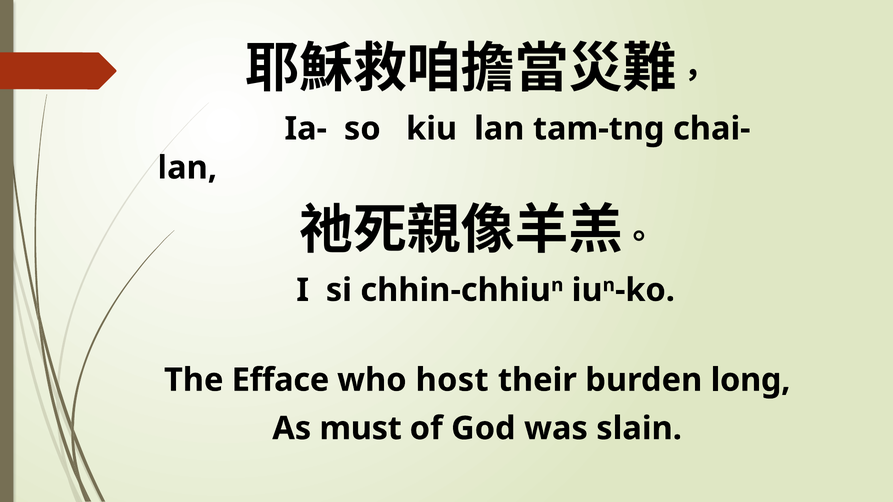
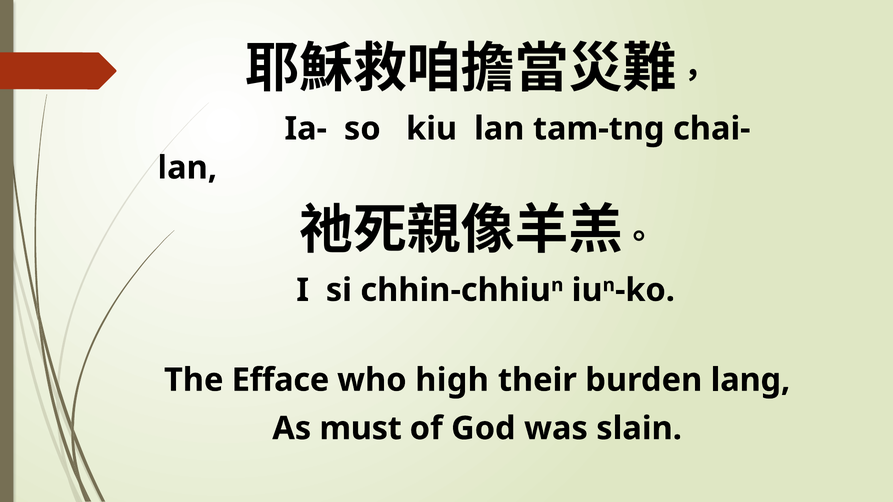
host: host -> high
long: long -> lang
